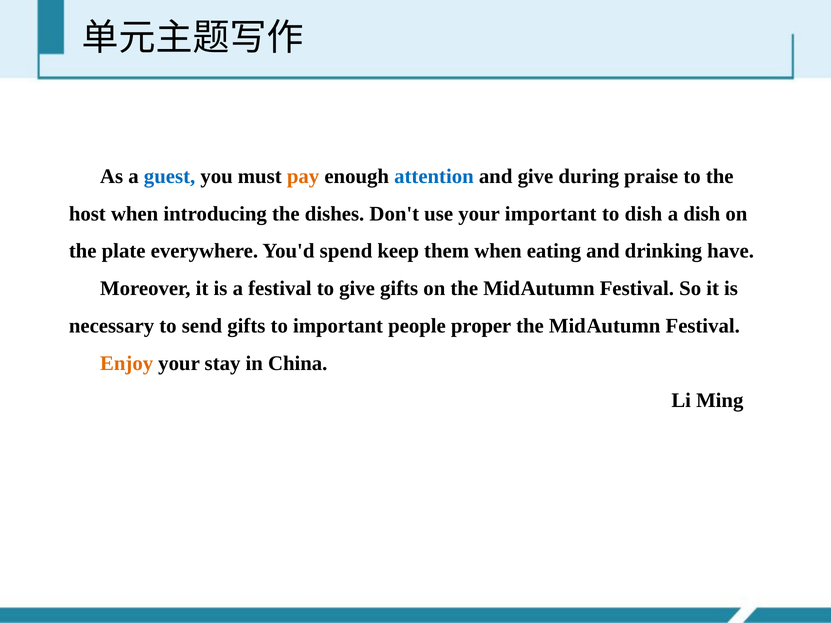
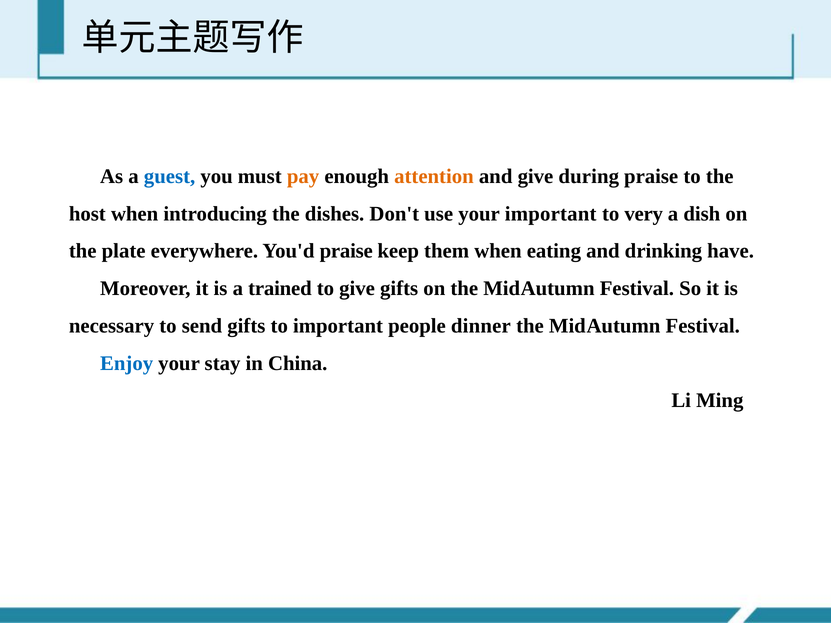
attention colour: blue -> orange
to dish: dish -> very
You'd spend: spend -> praise
a festival: festival -> trained
proper: proper -> dinner
Enjoy colour: orange -> blue
